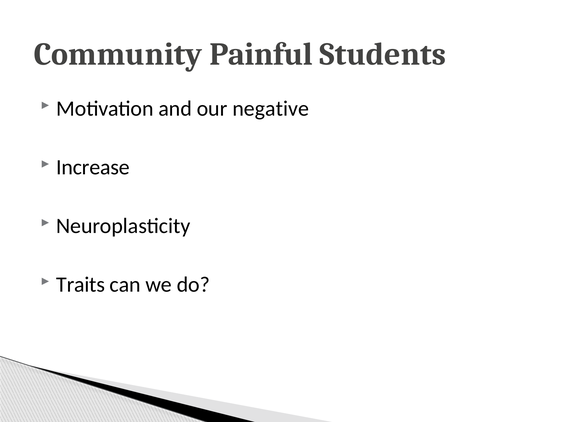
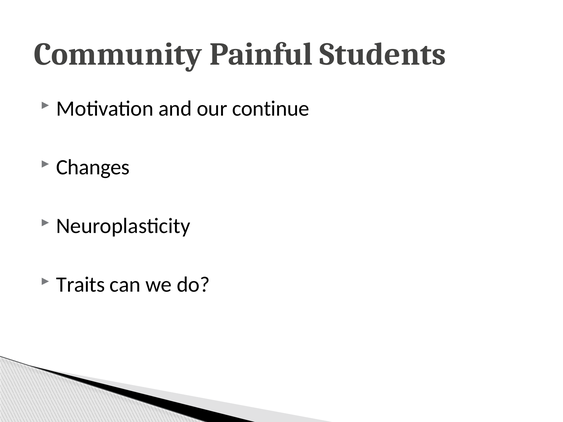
negative: negative -> continue
Increase: Increase -> Changes
